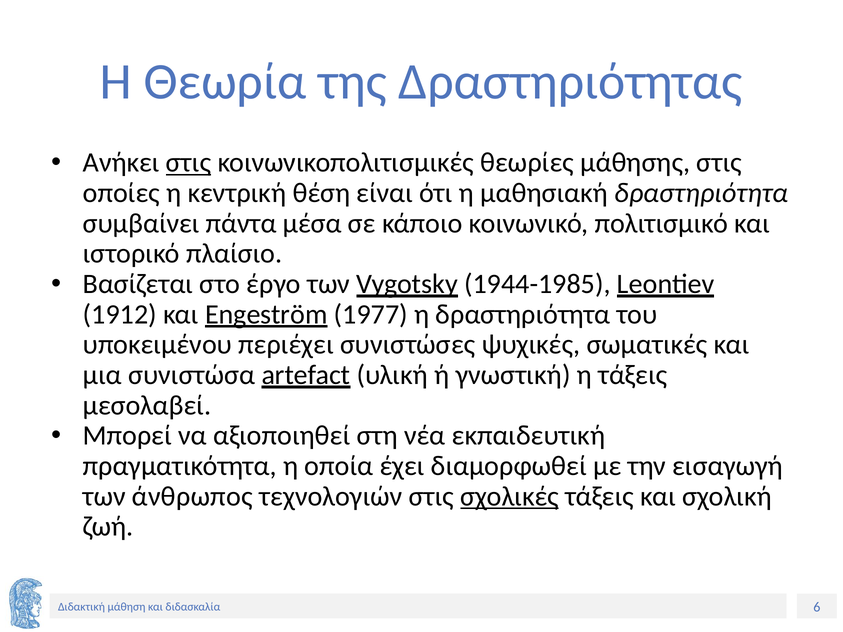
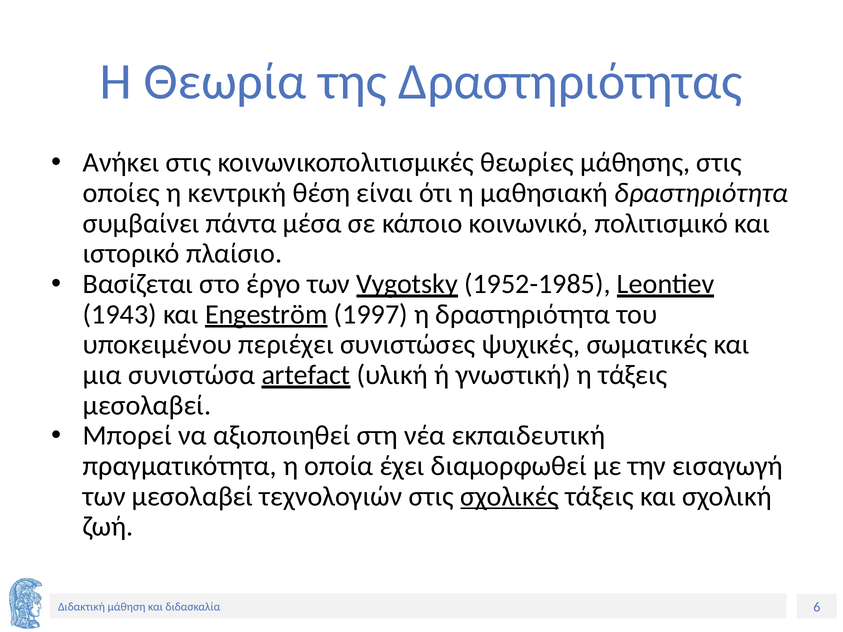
στις at (189, 163) underline: present -> none
1944-1985: 1944-1985 -> 1952-1985
1912: 1912 -> 1943
1977: 1977 -> 1997
των άνθρωπος: άνθρωπος -> μεσολαβεί
